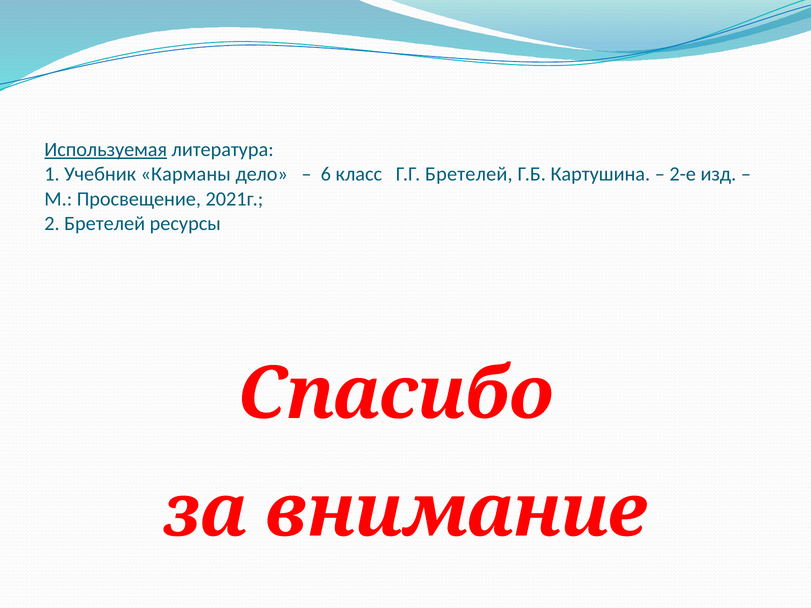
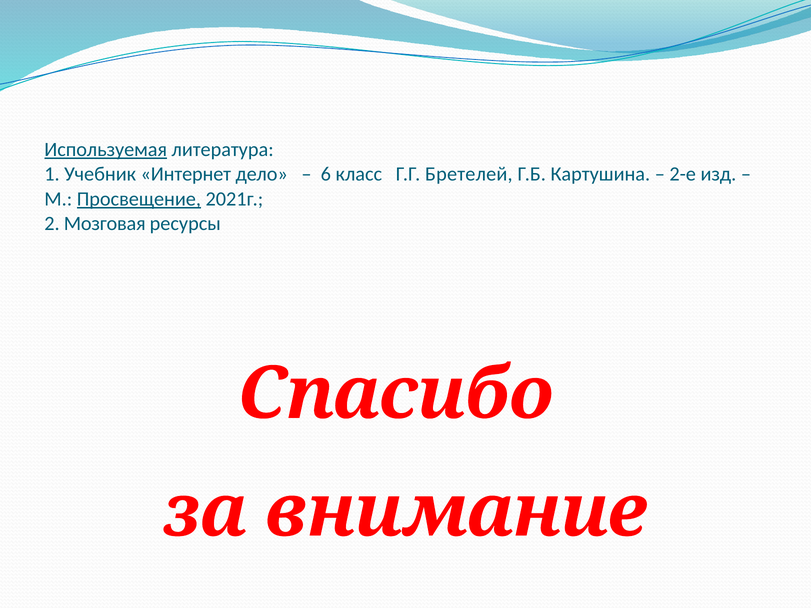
Карманы: Карманы -> Интернет
Просвещение underline: none -> present
2 Бретелей: Бретелей -> Мозговая
